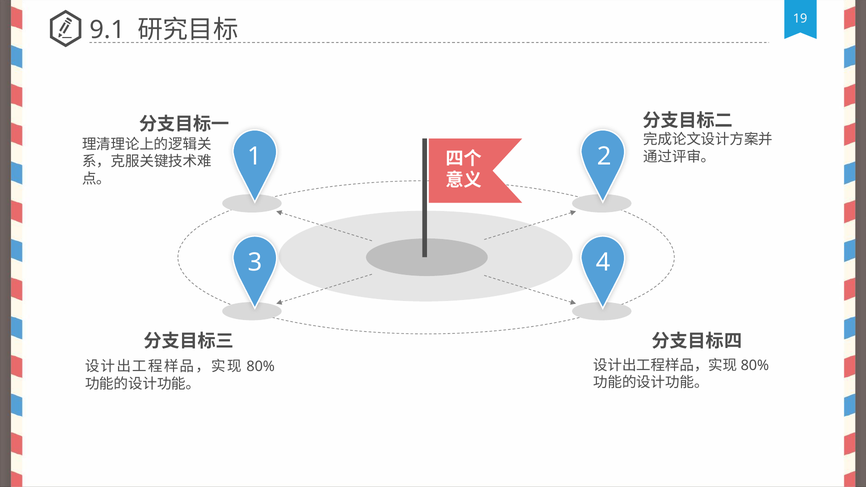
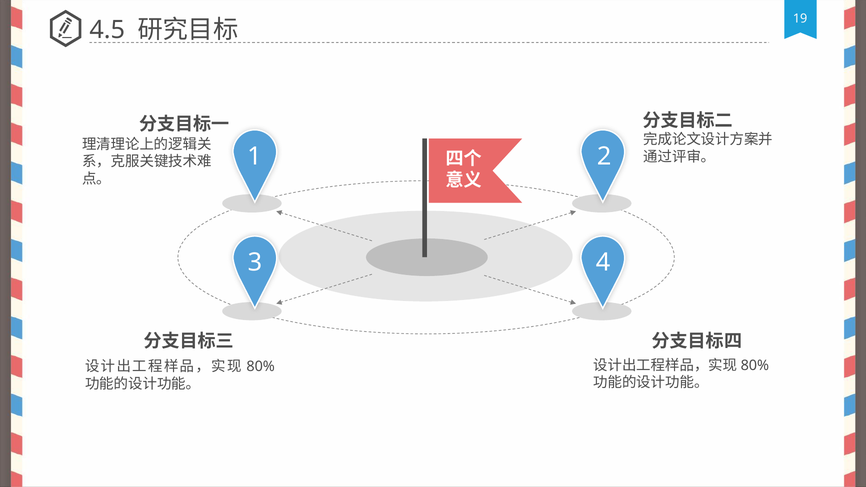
9.1: 9.1 -> 4.5
